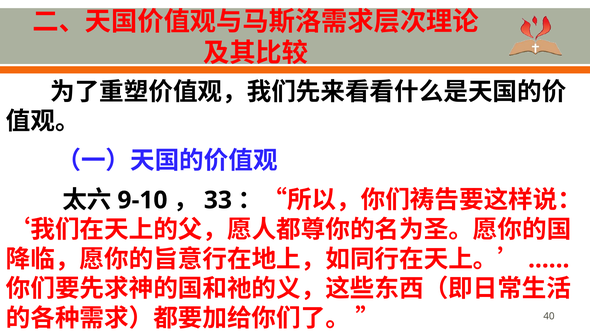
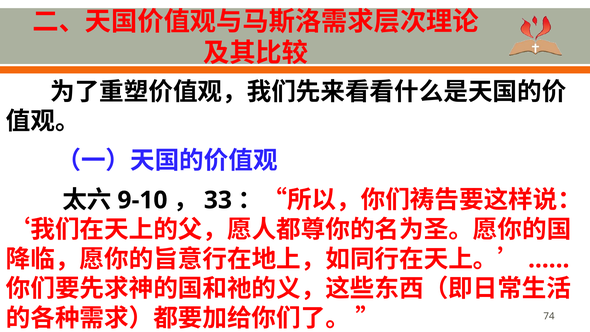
40: 40 -> 74
